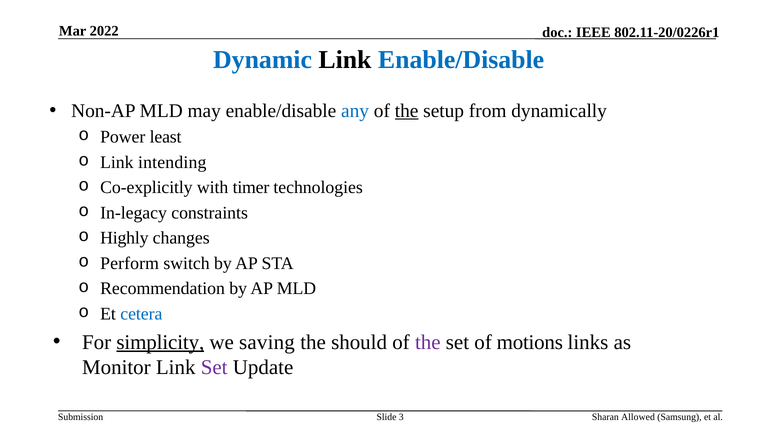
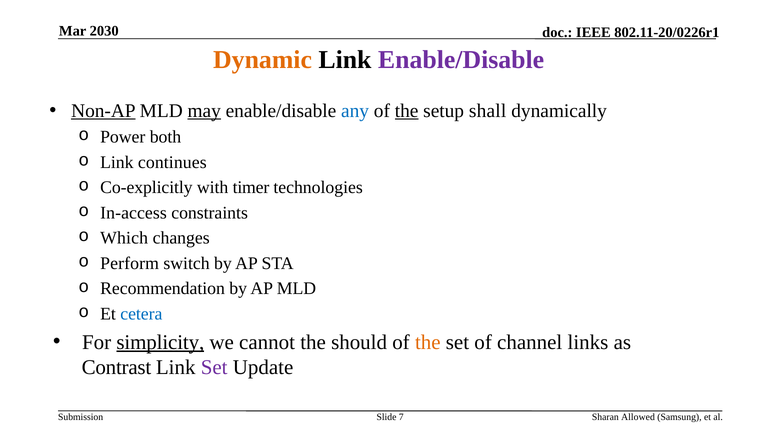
2022: 2022 -> 2030
Dynamic colour: blue -> orange
Enable/Disable at (461, 60) colour: blue -> purple
Non-AP underline: none -> present
may underline: none -> present
from: from -> shall
least: least -> both
intending: intending -> continues
In-legacy: In-legacy -> In-access
Highly: Highly -> Which
saving: saving -> cannot
the at (428, 342) colour: purple -> orange
motions: motions -> channel
Monitor: Monitor -> Contrast
3: 3 -> 7
